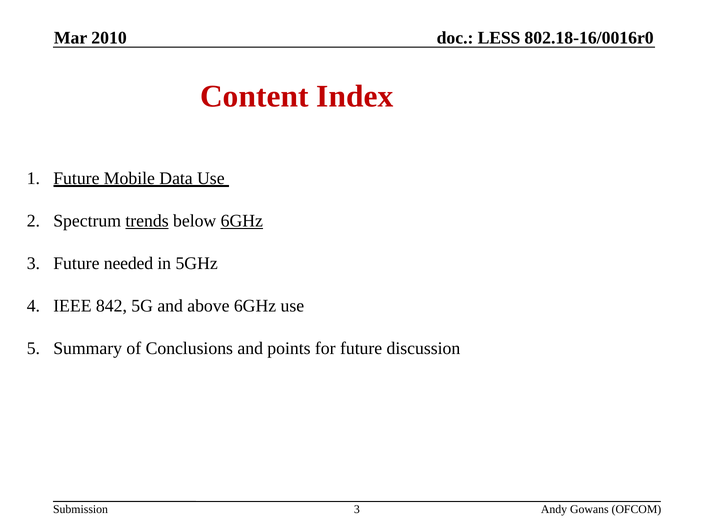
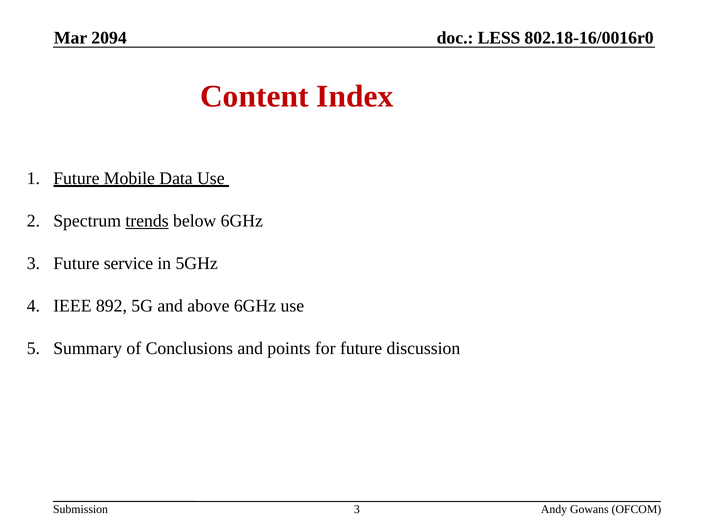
2010: 2010 -> 2094
6GHz at (242, 221) underline: present -> none
needed: needed -> service
842: 842 -> 892
